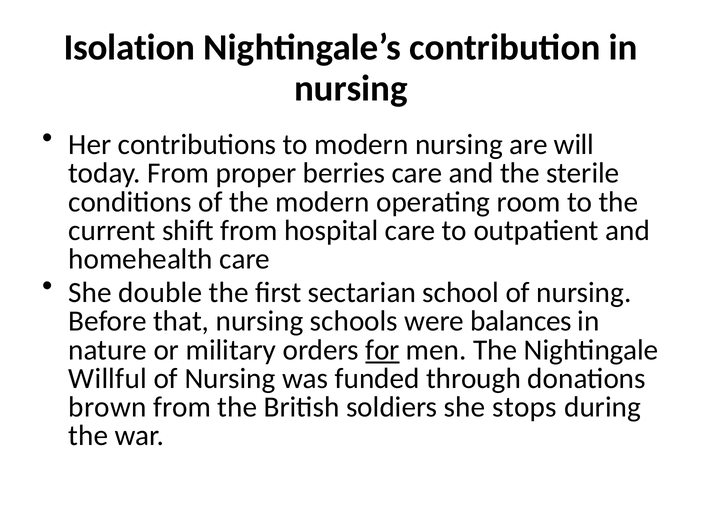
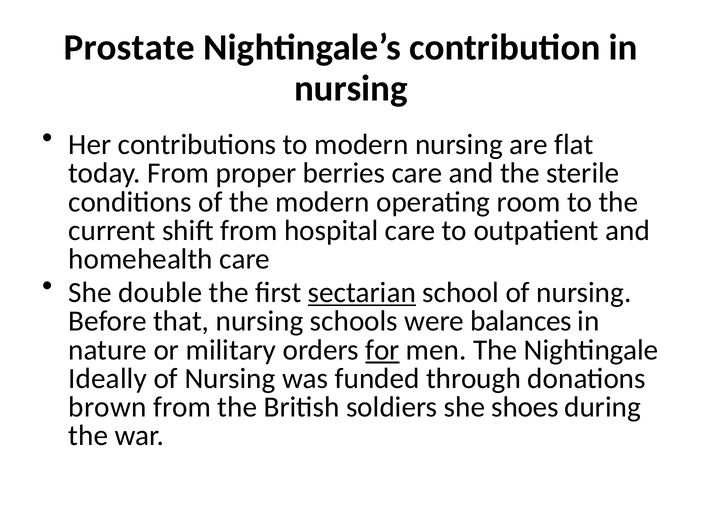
Isolation: Isolation -> Prostate
will: will -> flat
sectarian underline: none -> present
Willful: Willful -> Ideally
stops: stops -> shoes
